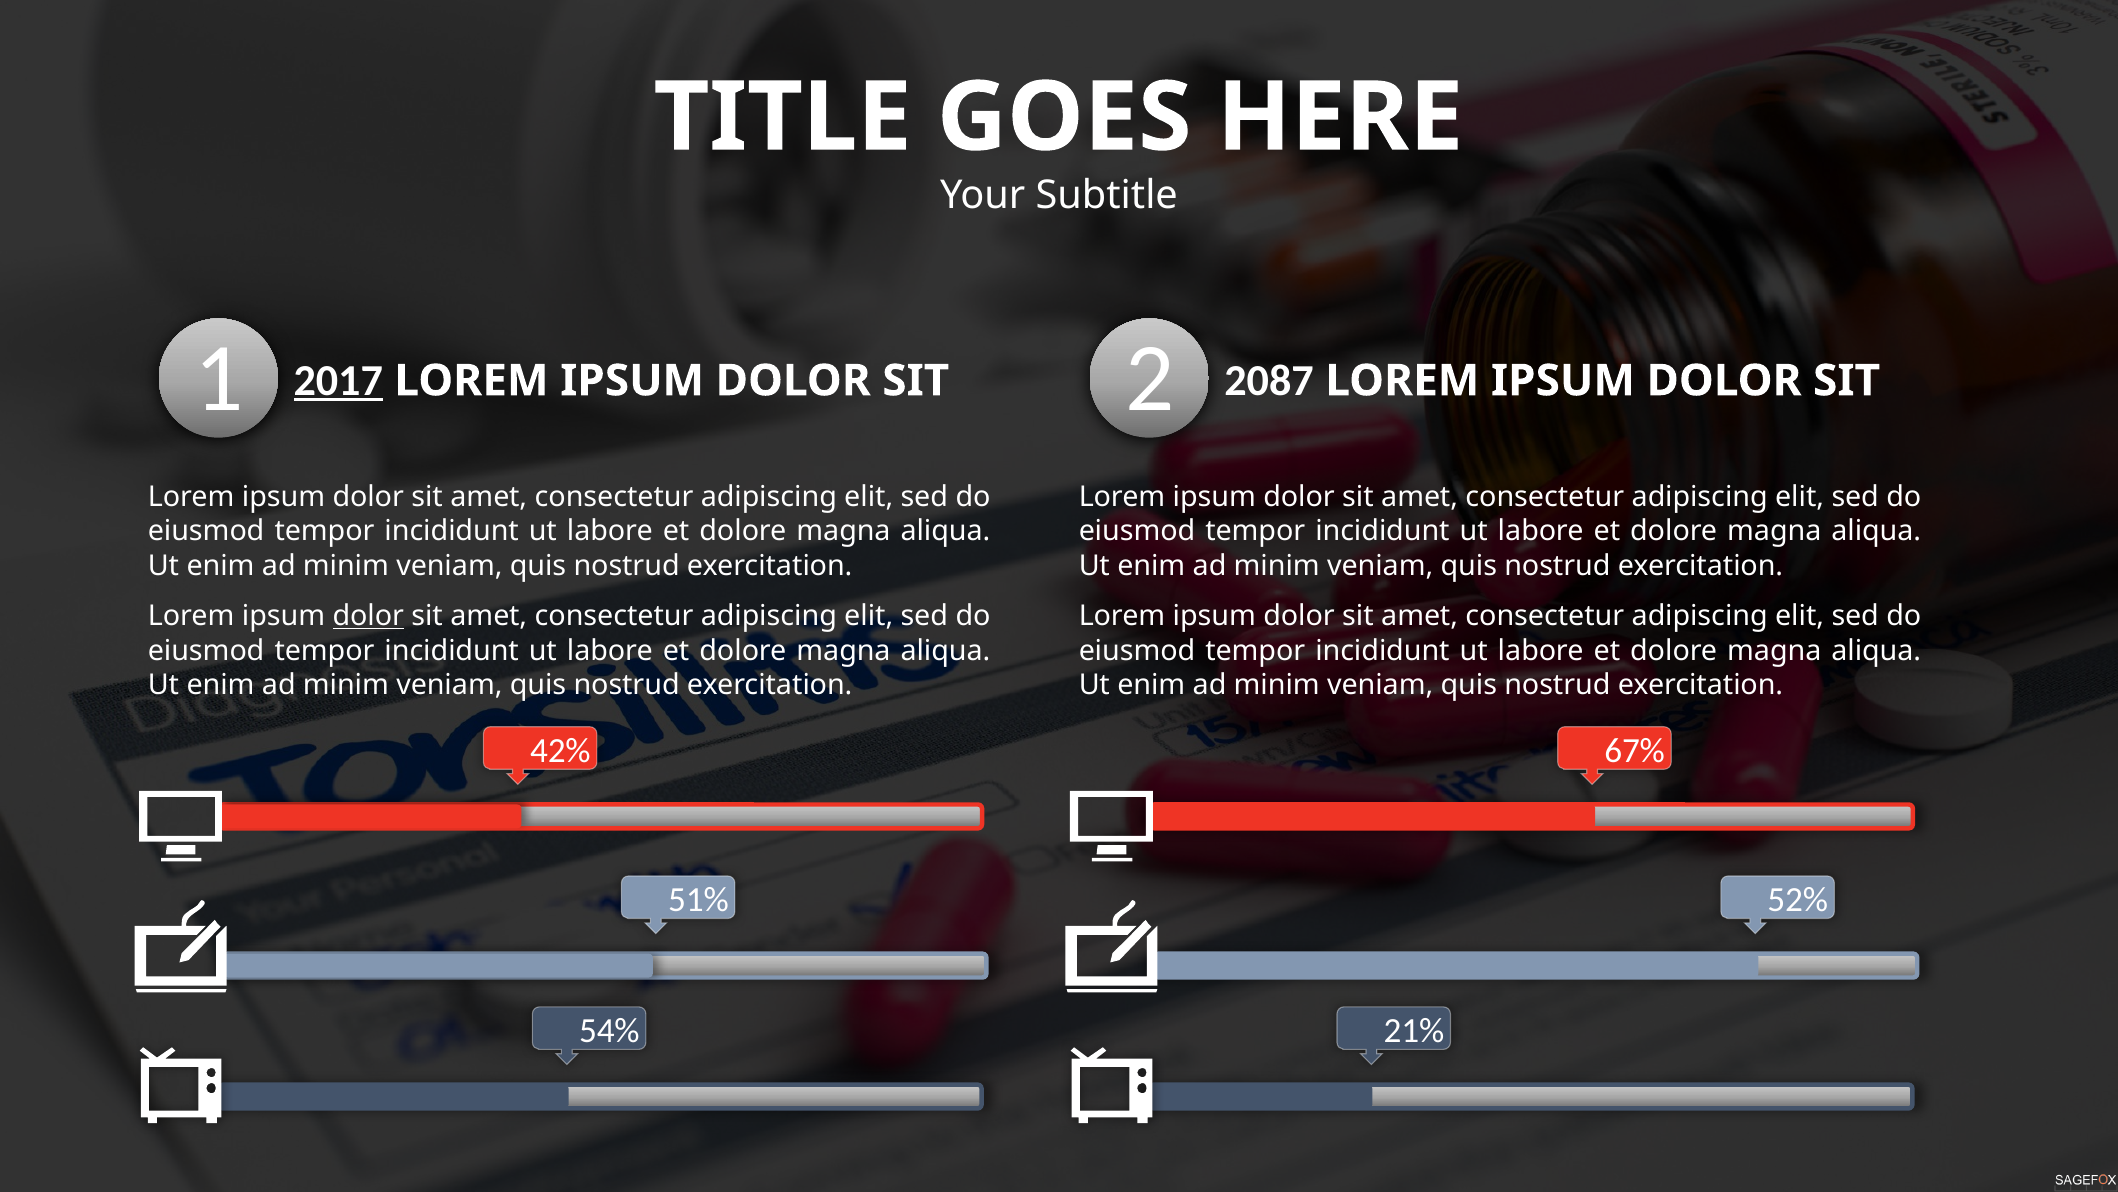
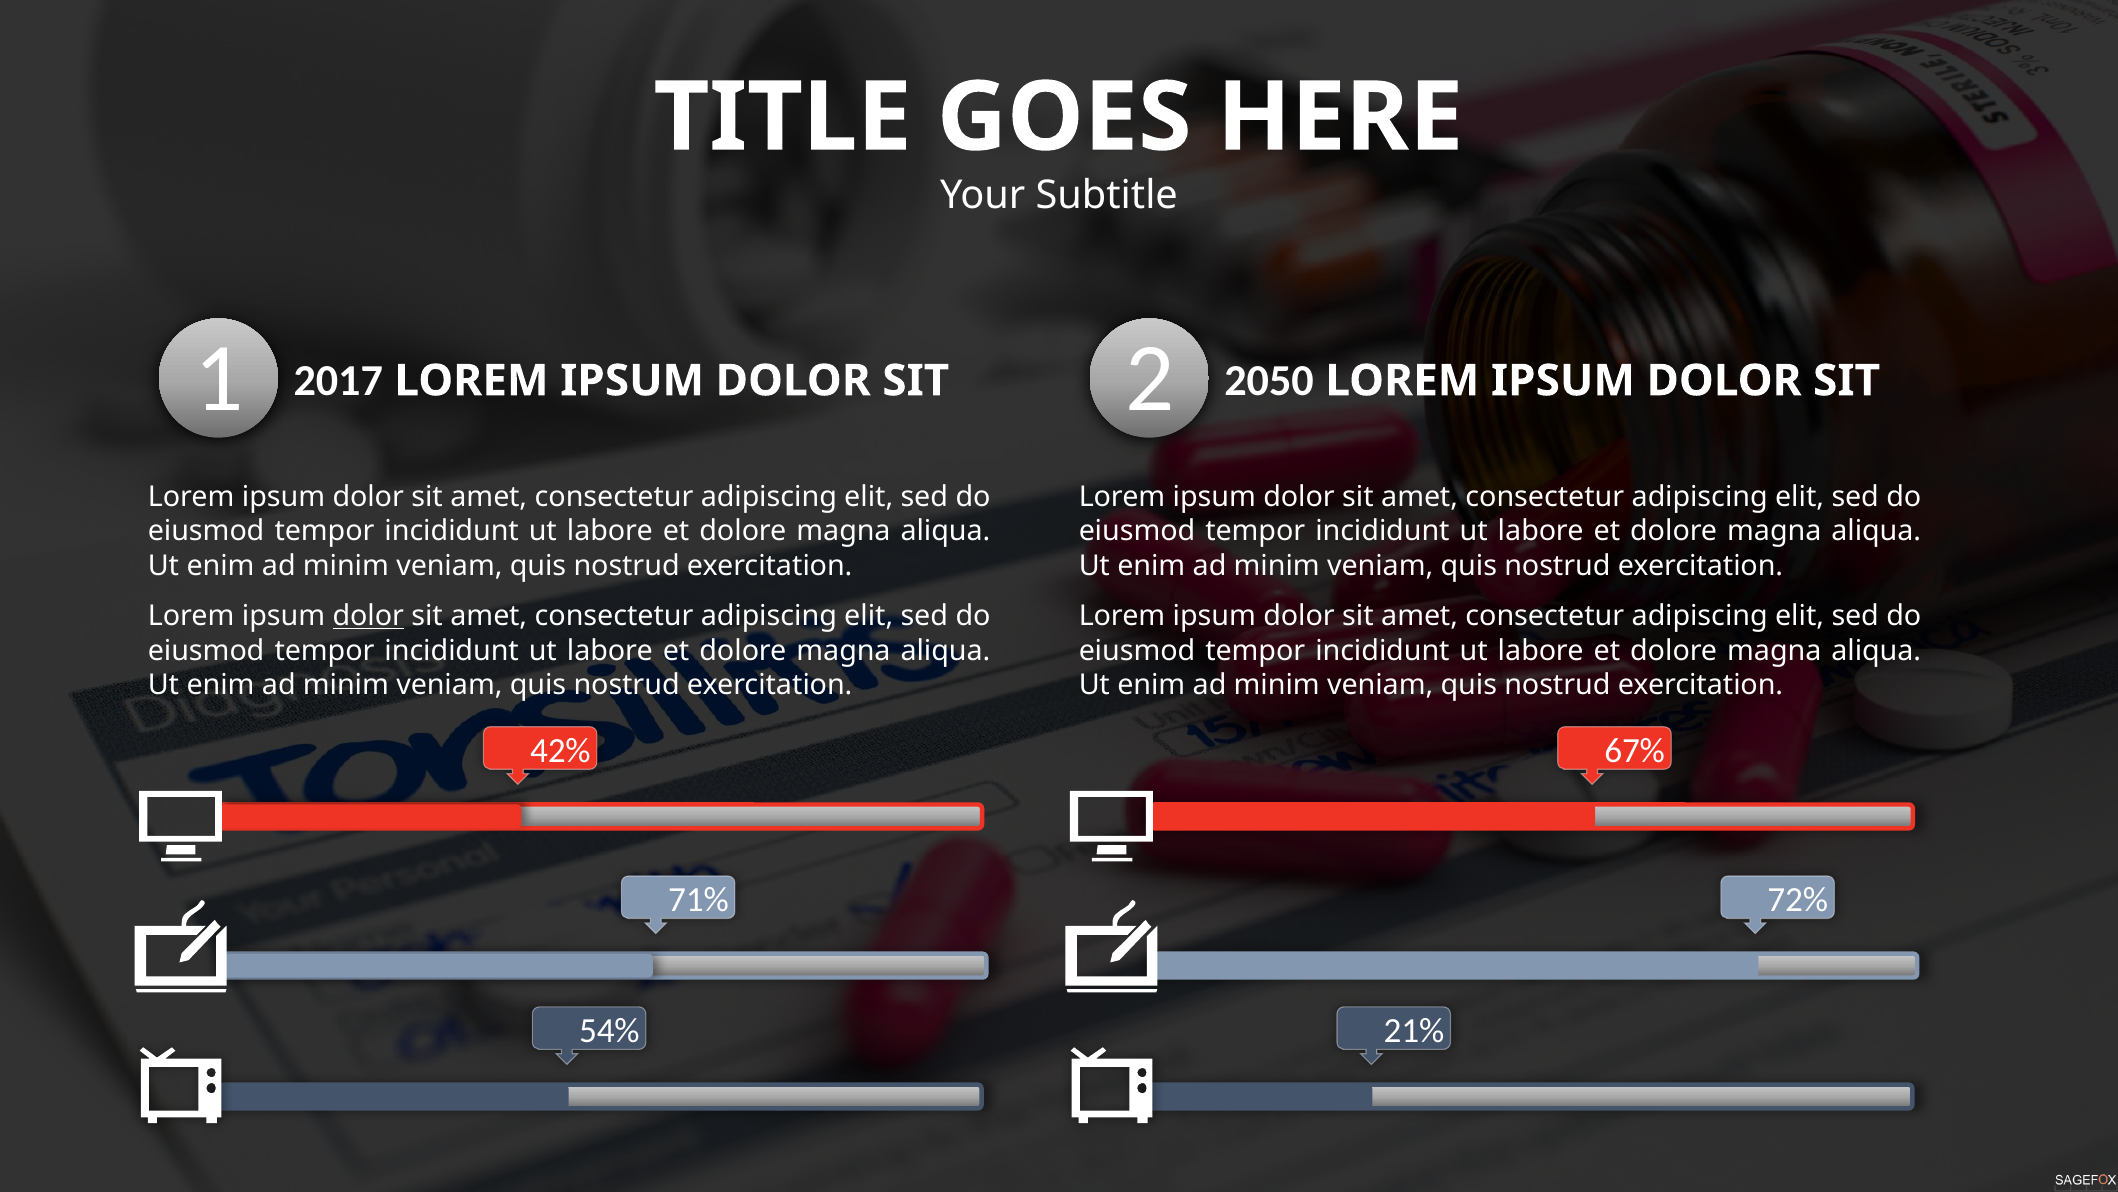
2017 underline: present -> none
2087: 2087 -> 2050
51%: 51% -> 71%
52%: 52% -> 72%
